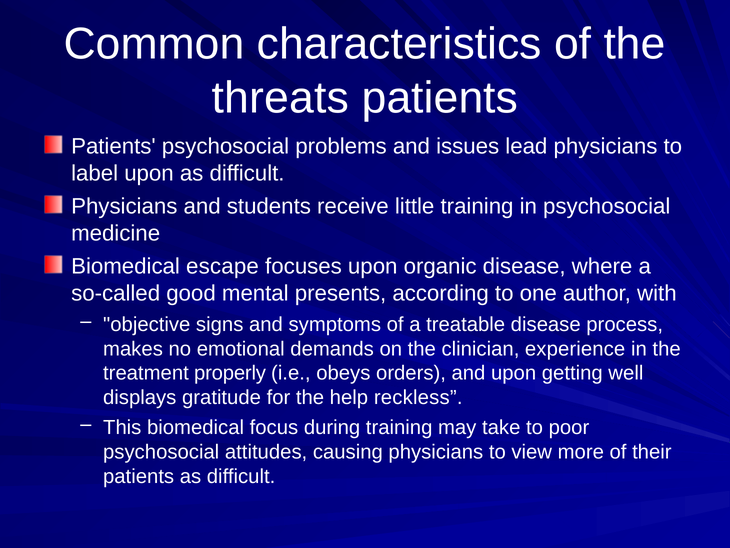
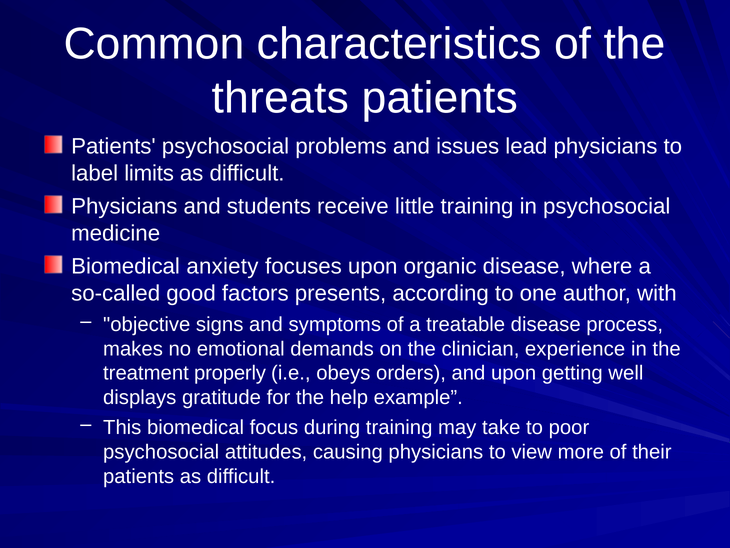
label upon: upon -> limits
escape: escape -> anxiety
mental: mental -> factors
reckless: reckless -> example
